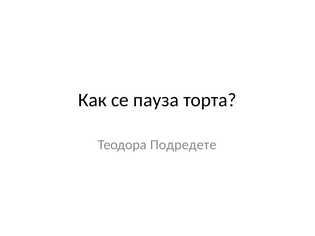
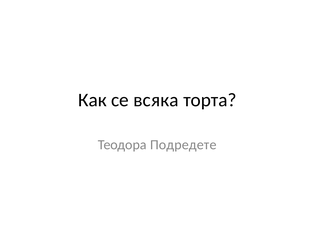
пауза: пауза -> всяка
